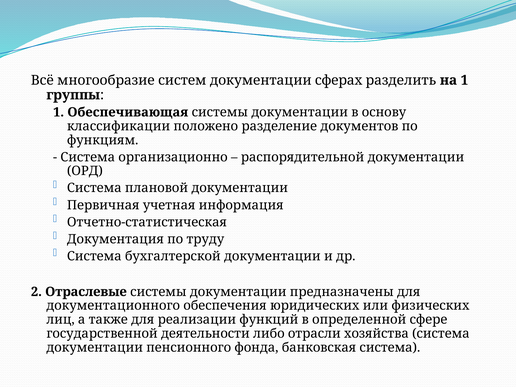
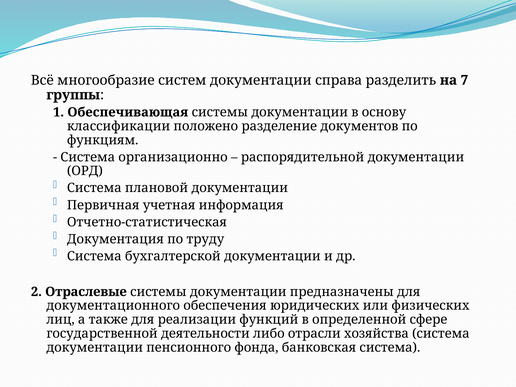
сферах: сферах -> справа
на 1: 1 -> 7
